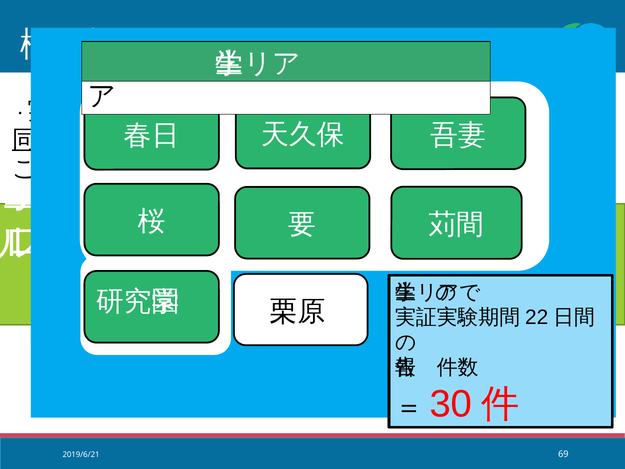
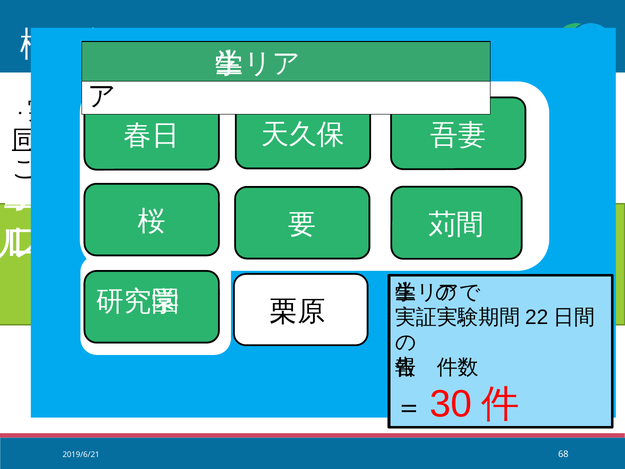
69: 69 -> 68
